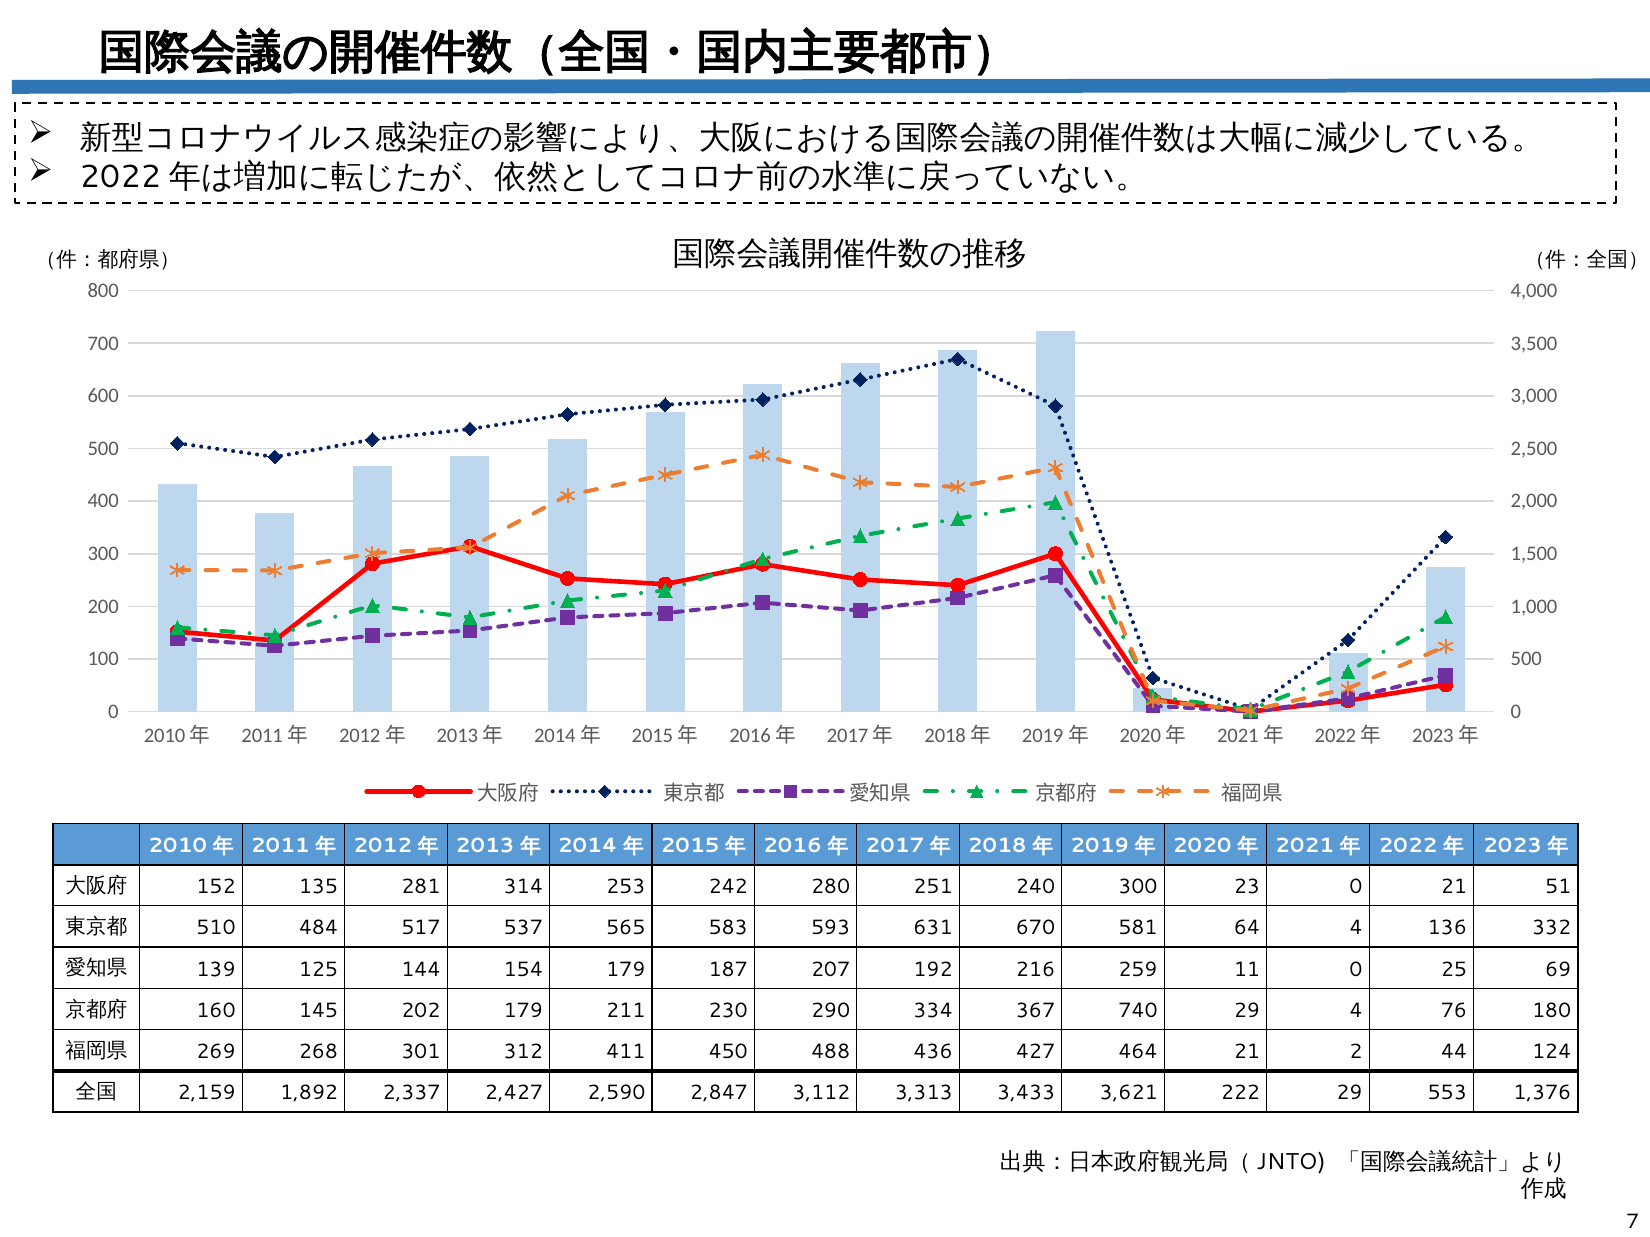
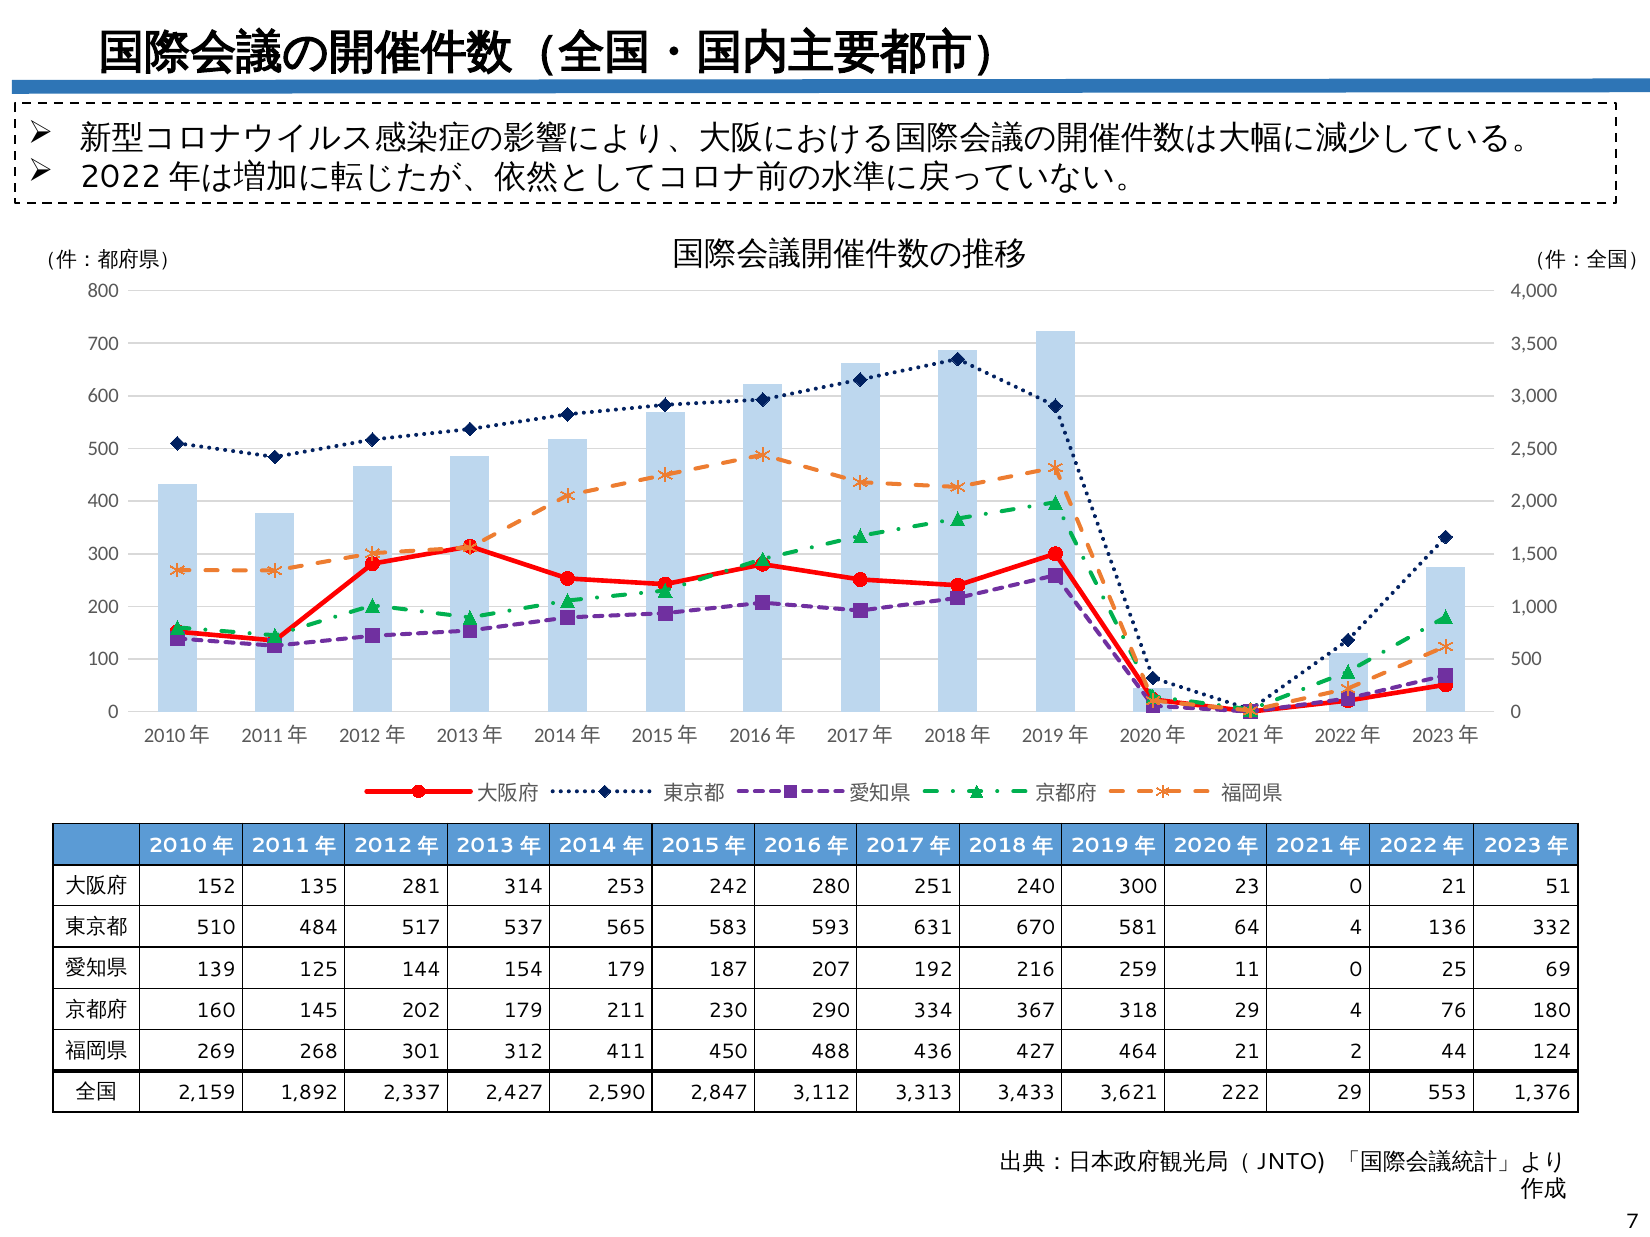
740: 740 -> 318
